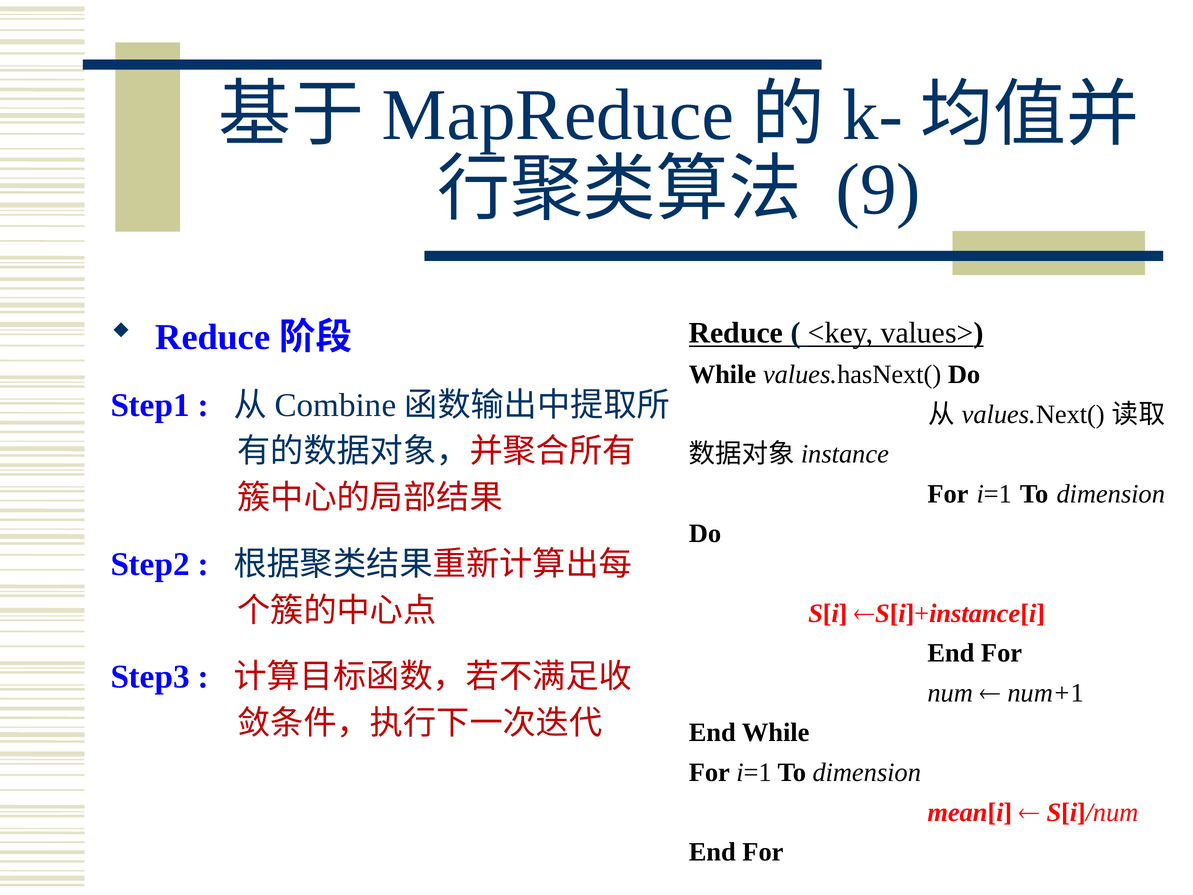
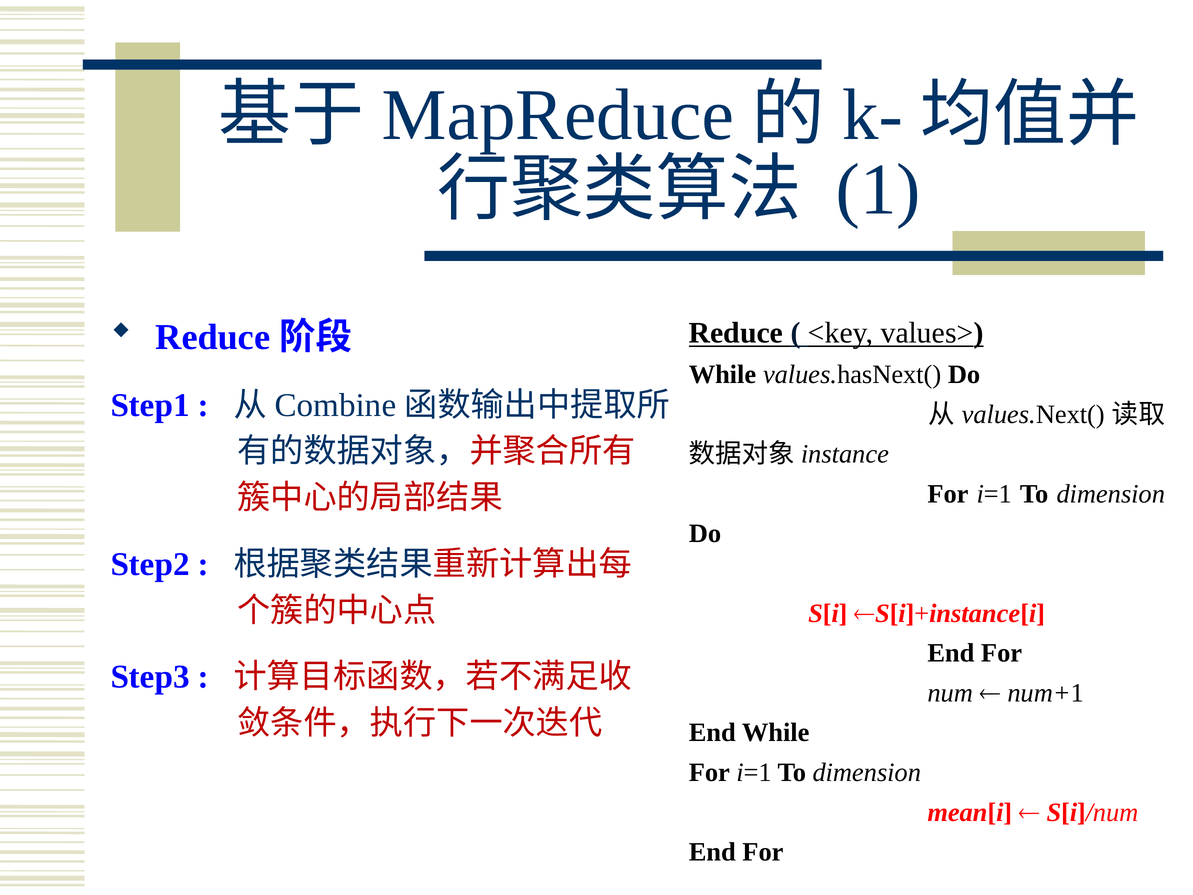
9: 9 -> 1
